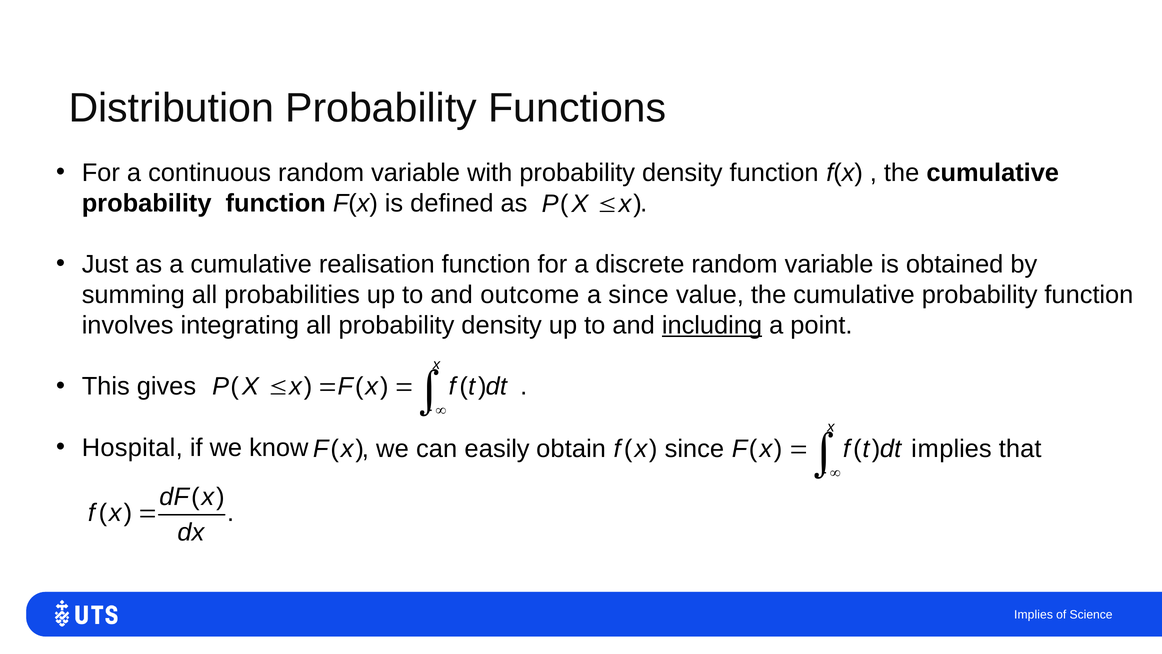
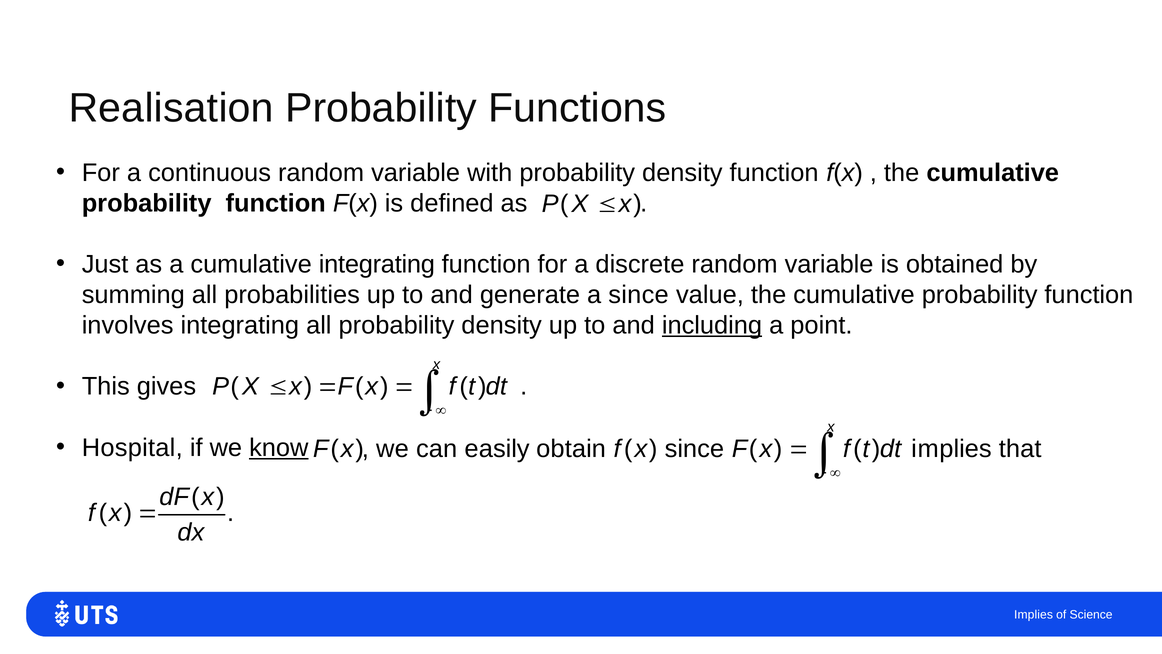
Distribution: Distribution -> Realisation
cumulative realisation: realisation -> integrating
outcome: outcome -> generate
know underline: none -> present
